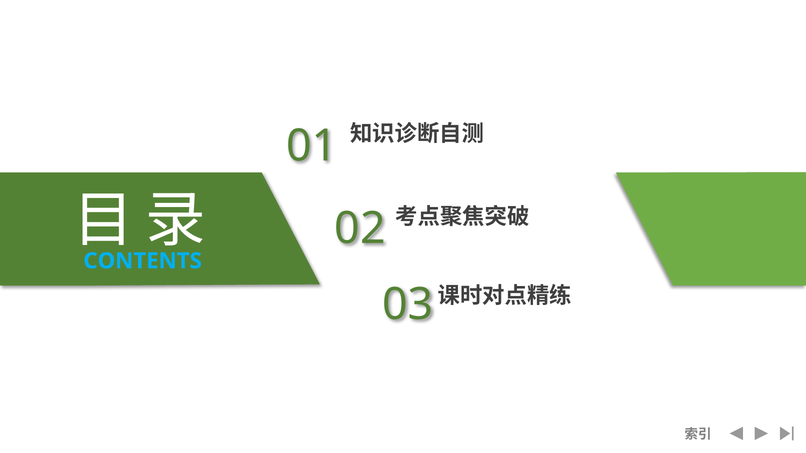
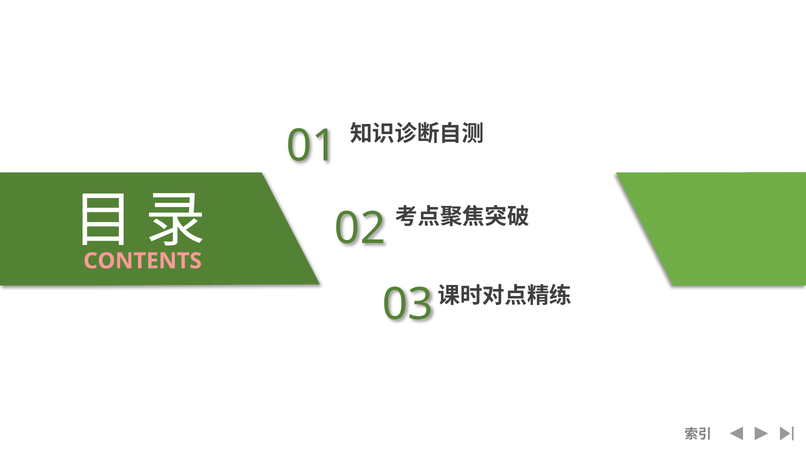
CONTENTS colour: light blue -> pink
